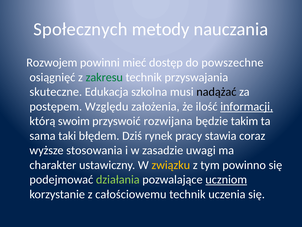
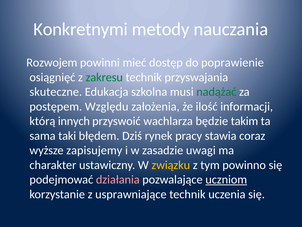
Społecznych: Społecznych -> Konkretnymi
powszechne: powszechne -> poprawienie
nadążać colour: black -> green
informacji underline: present -> none
swoim: swoim -> innych
rozwijana: rozwijana -> wachlarza
stosowania: stosowania -> zapisujemy
działania colour: light green -> pink
całościowemu: całościowemu -> usprawniające
